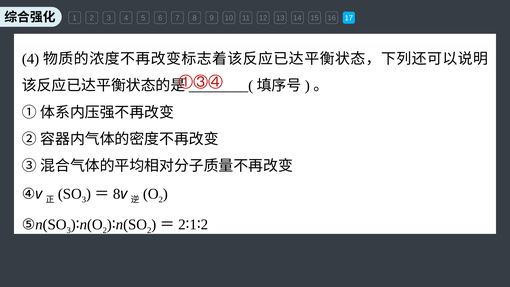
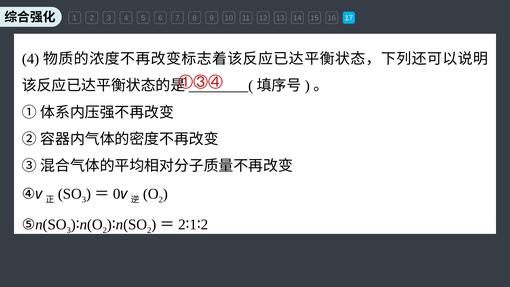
8 at (117, 194): 8 -> 0
